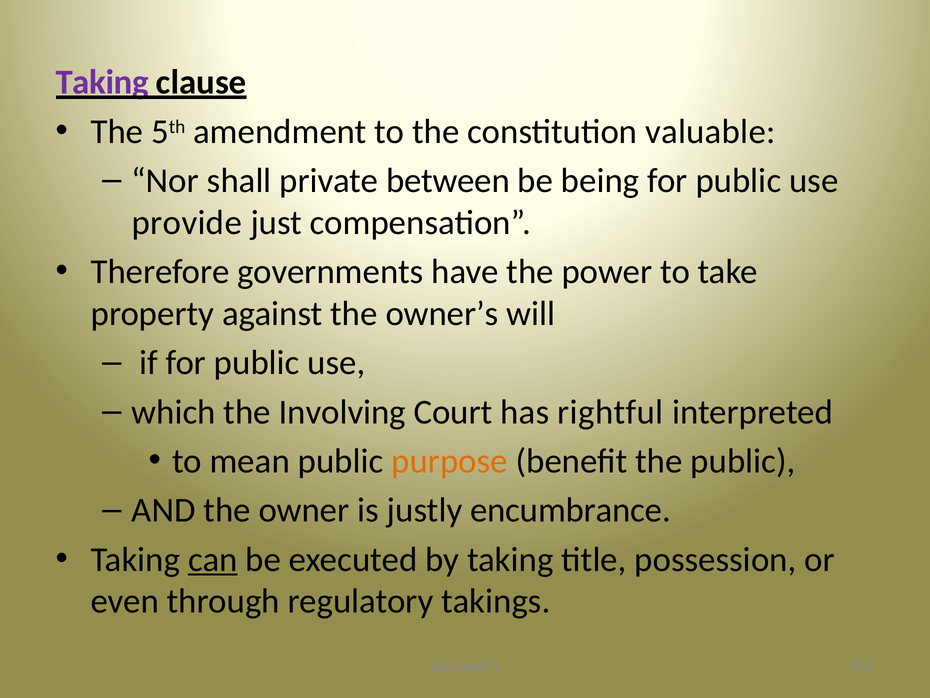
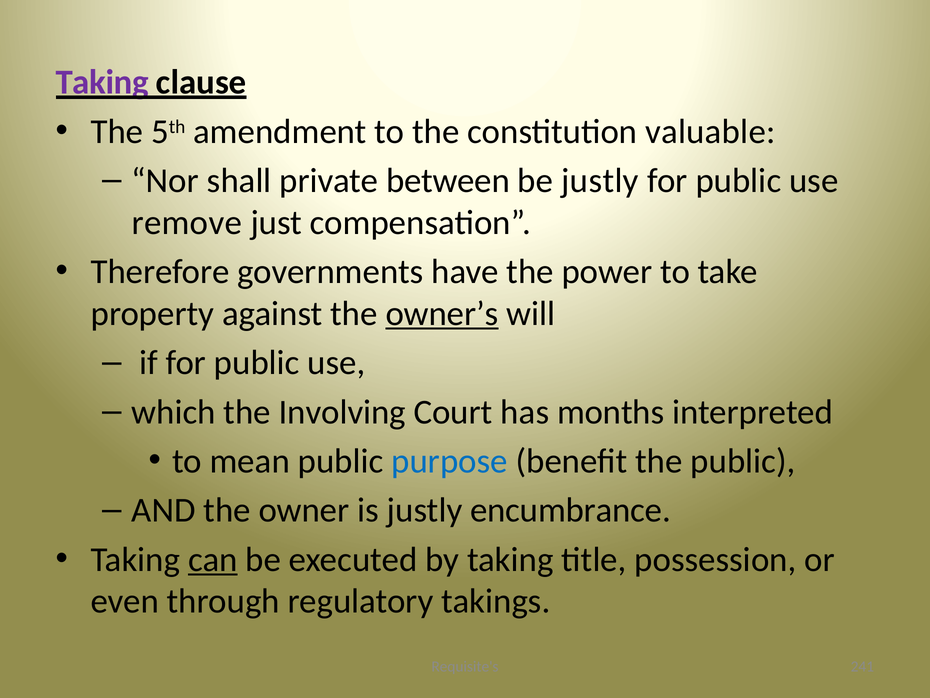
be being: being -> justly
provide: provide -> remove
owner’s underline: none -> present
rightful: rightful -> months
purpose colour: orange -> blue
Becomes's: Becomes's -> Requisite's
